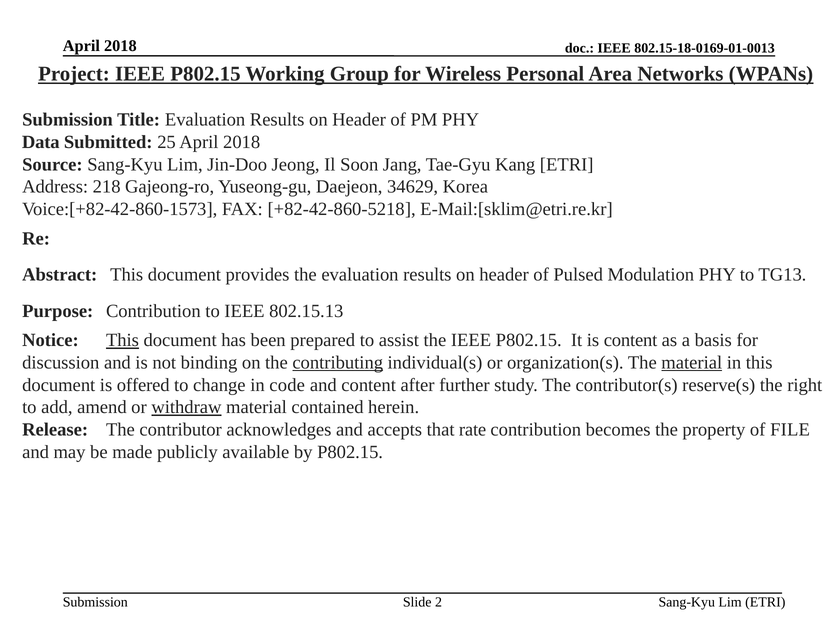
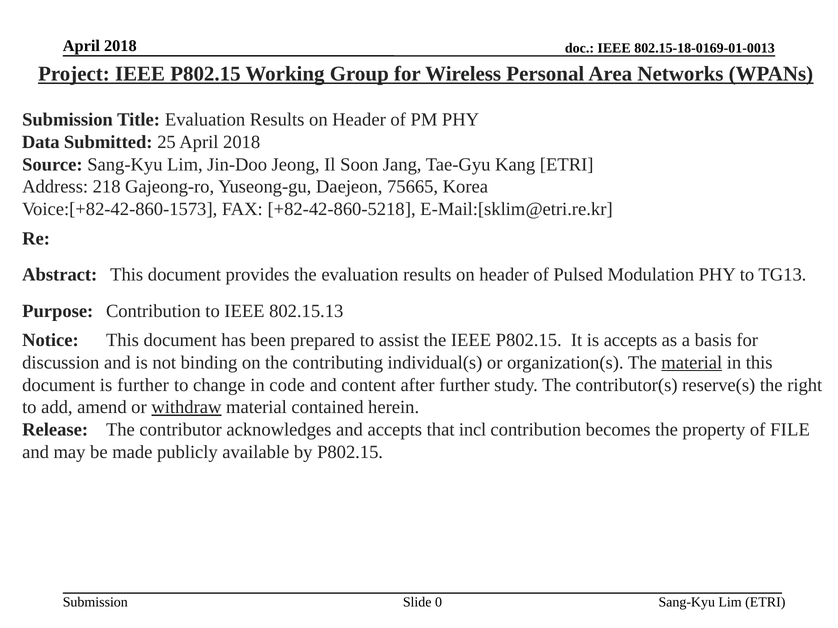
34629: 34629 -> 75665
This at (122, 341) underline: present -> none
is content: content -> accepts
contributing underline: present -> none
is offered: offered -> further
rate: rate -> incl
2: 2 -> 0
